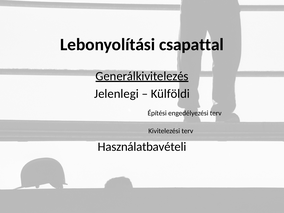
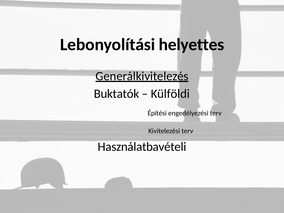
csapattal: csapattal -> helyettes
Jelenlegi: Jelenlegi -> Buktatók
